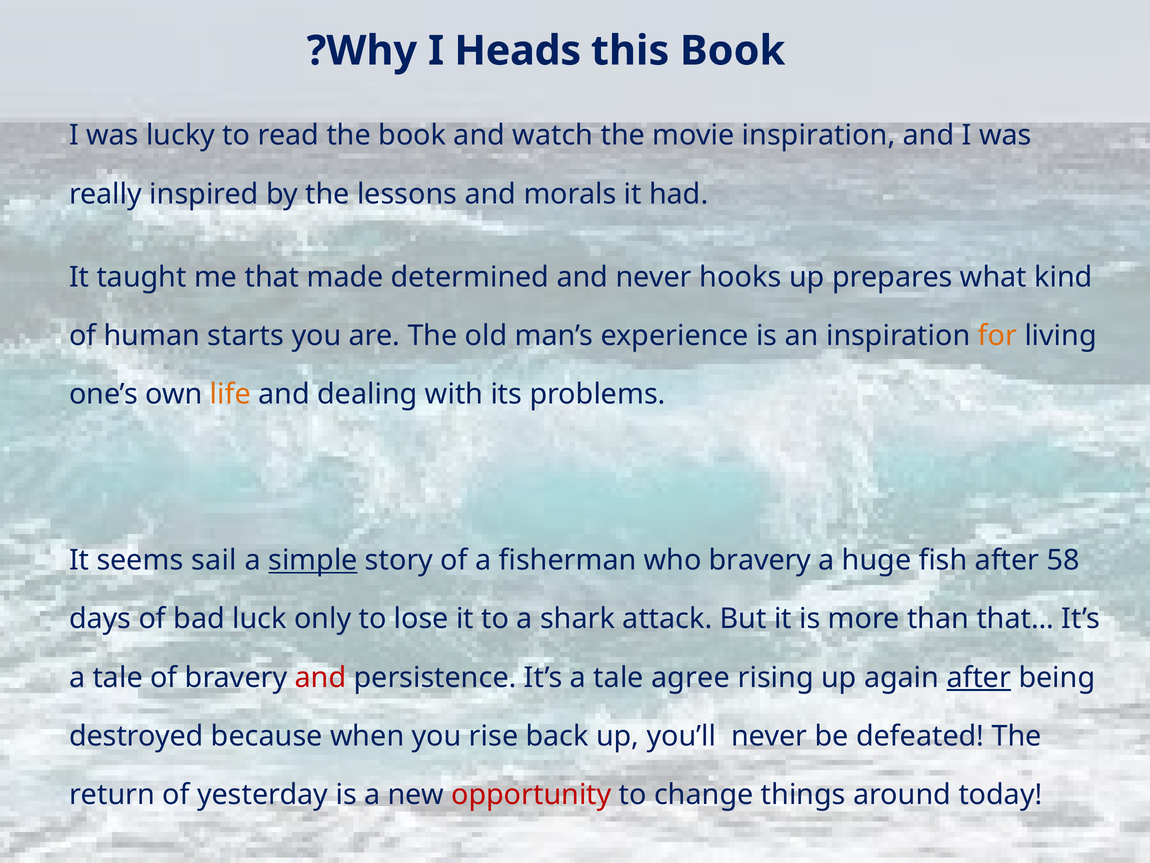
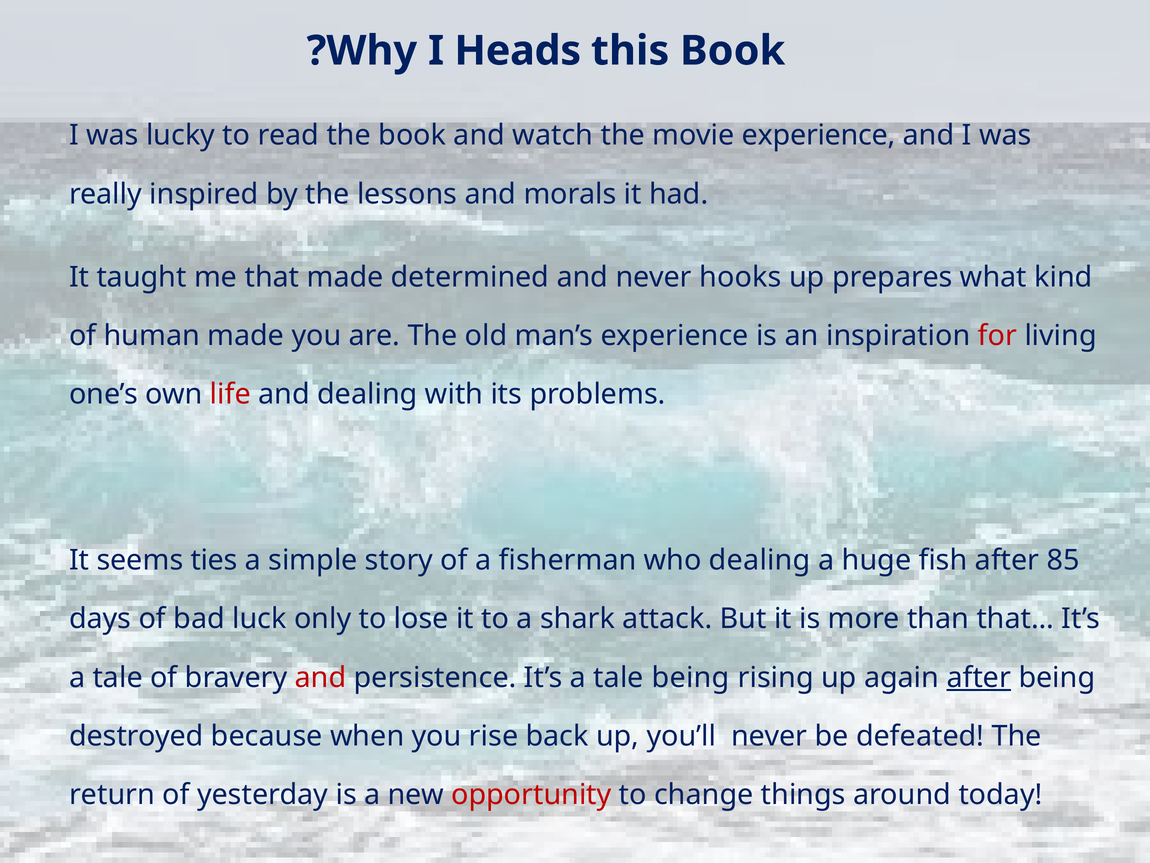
movie inspiration: inspiration -> experience
human starts: starts -> made
for colour: orange -> red
life colour: orange -> red
sail: sail -> ties
simple underline: present -> none
who bravery: bravery -> dealing
58: 58 -> 85
tale agree: agree -> being
